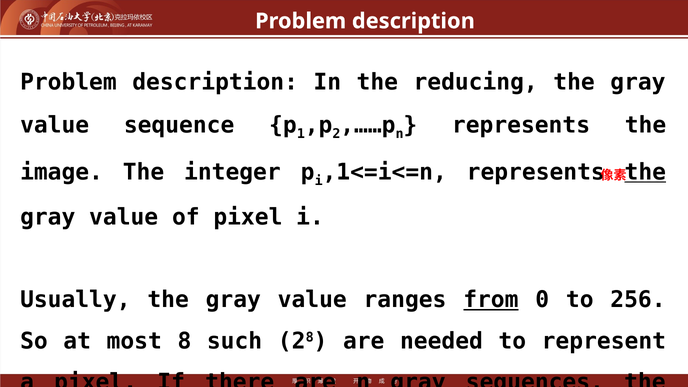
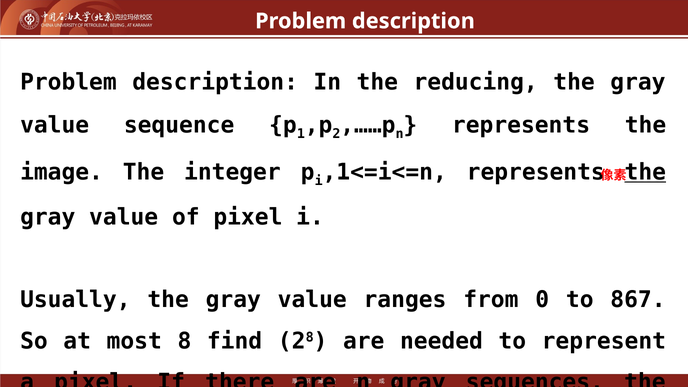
from underline: present -> none
256: 256 -> 867
such: such -> find
